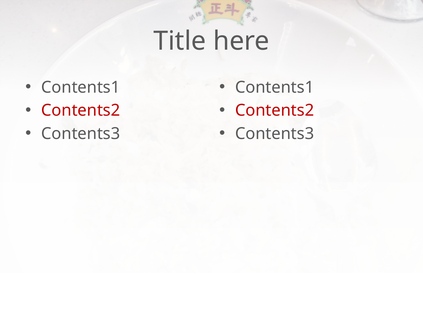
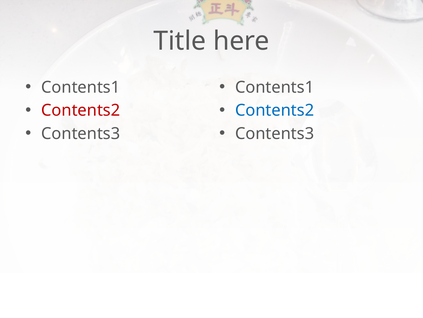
Contents2 at (275, 110) colour: red -> blue
